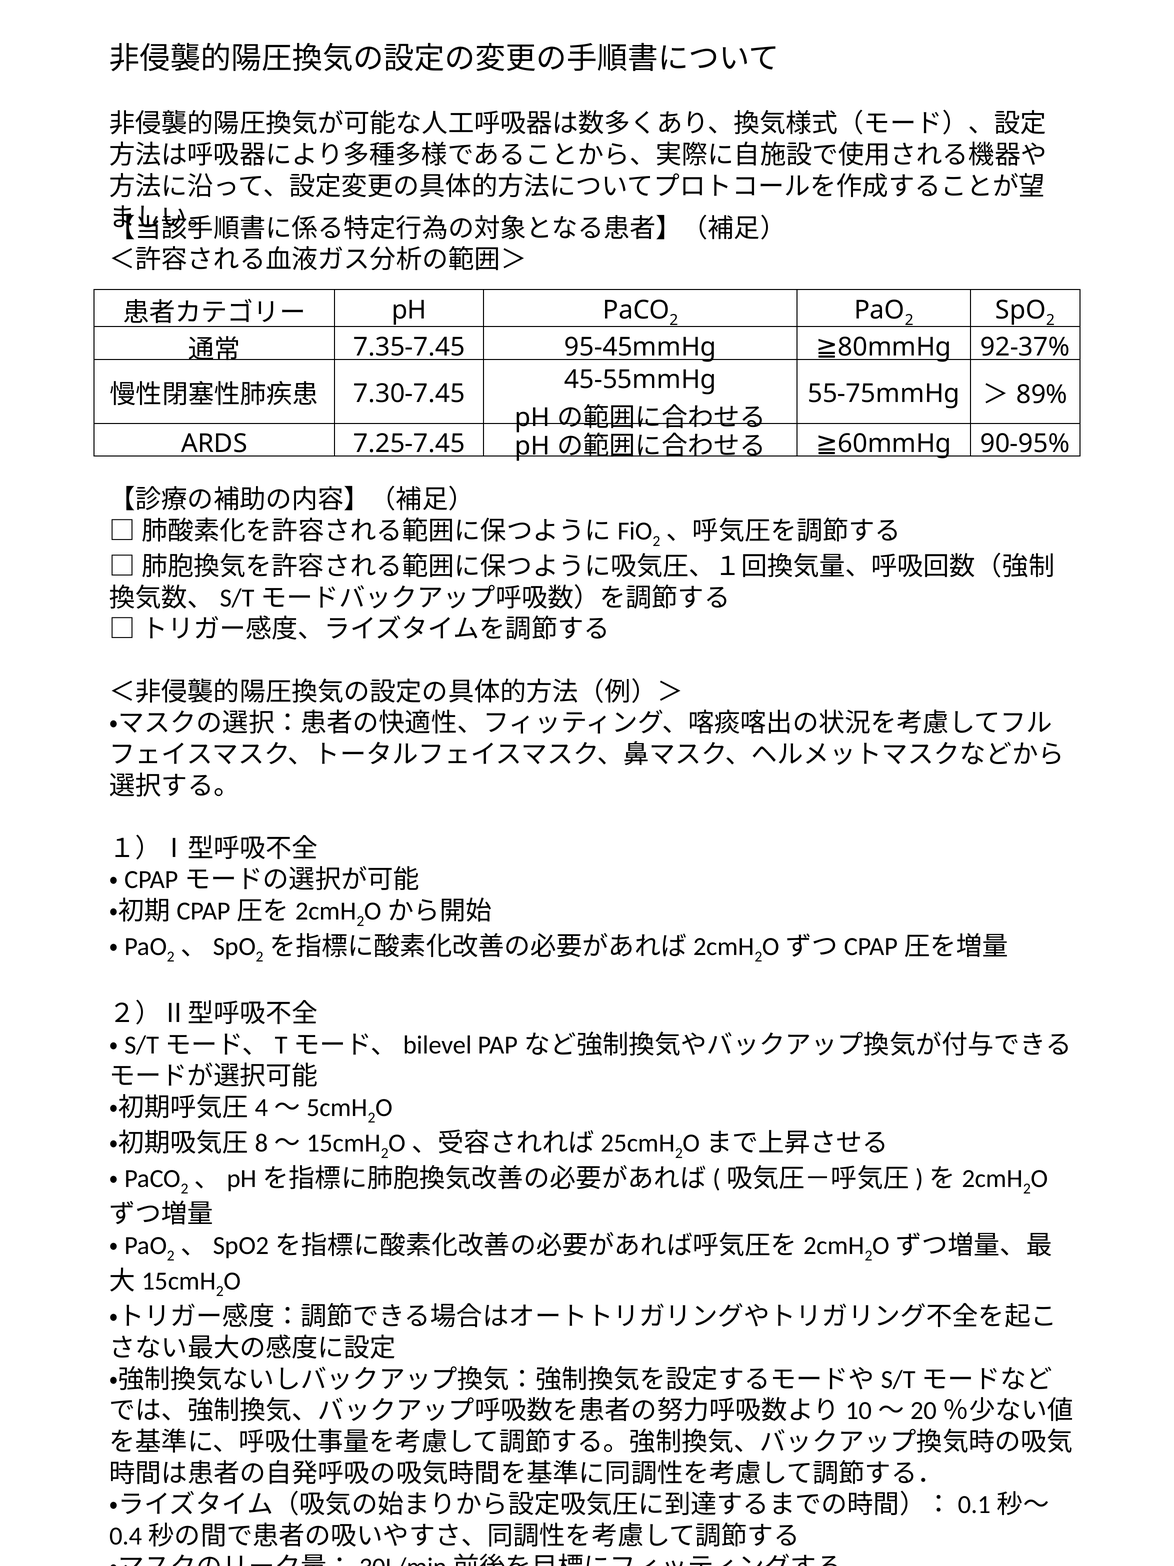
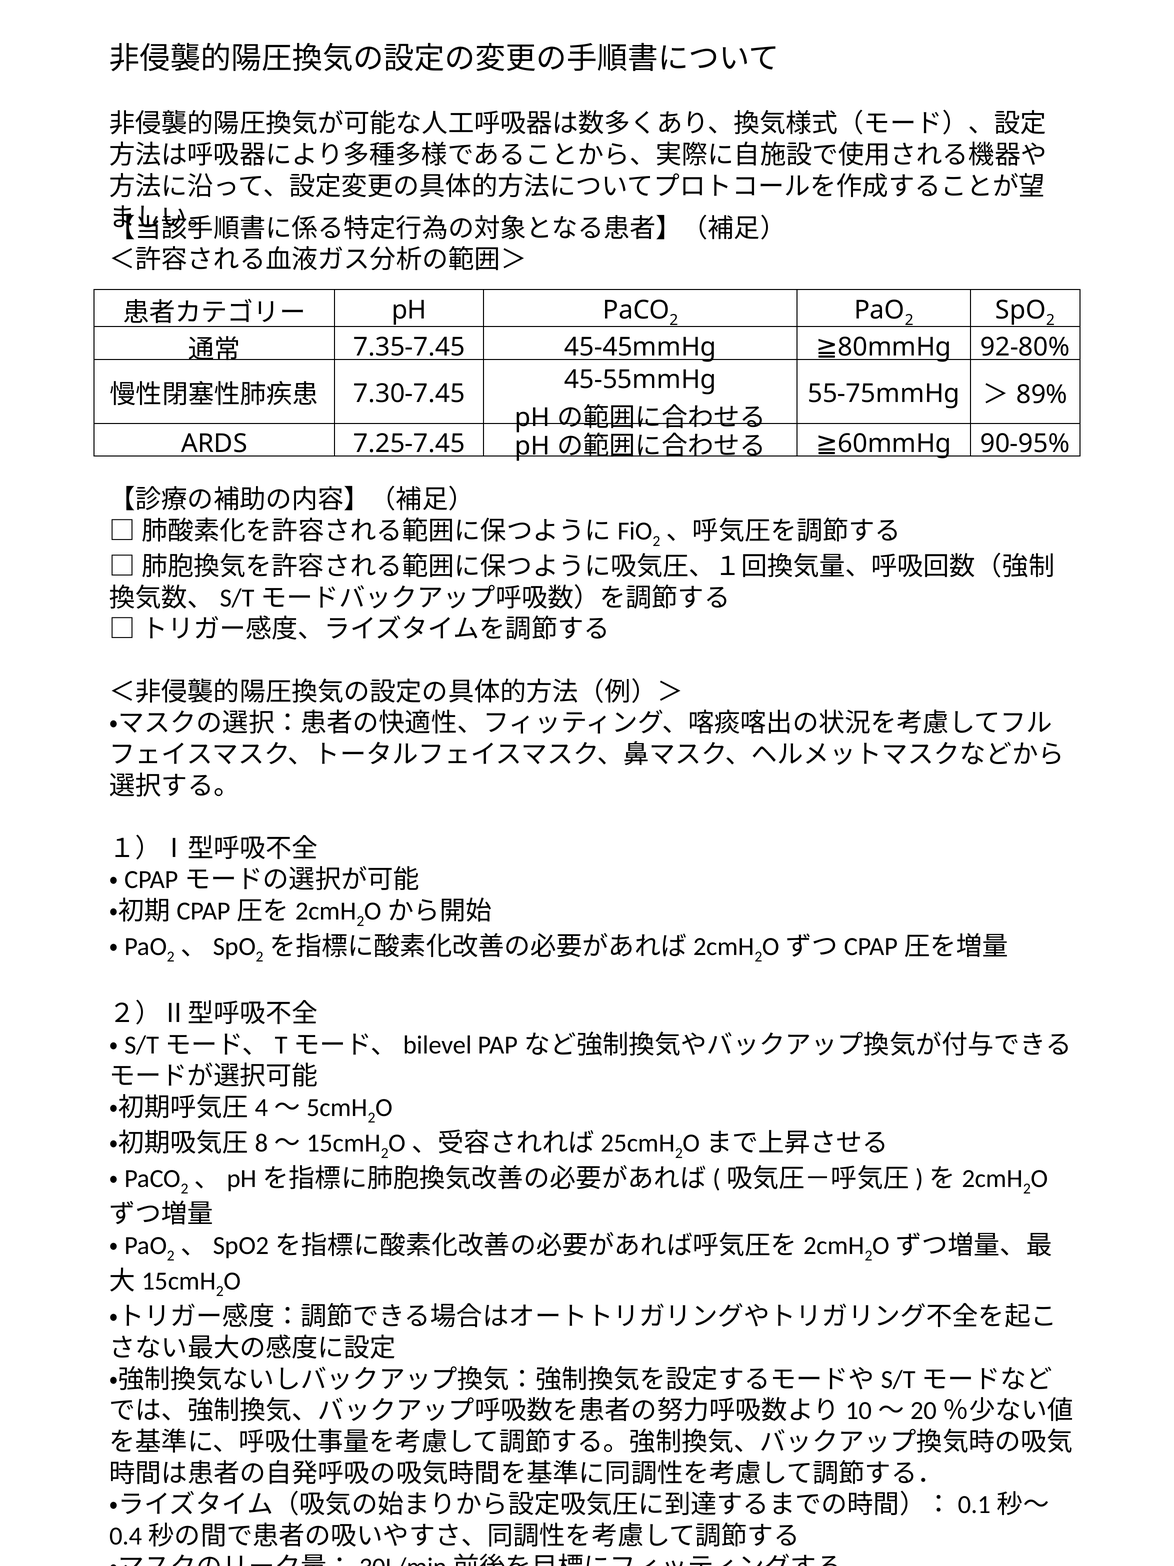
95-45mmHg: 95-45mmHg -> 45-45mmHg
92-37%: 92-37% -> 92-80%
